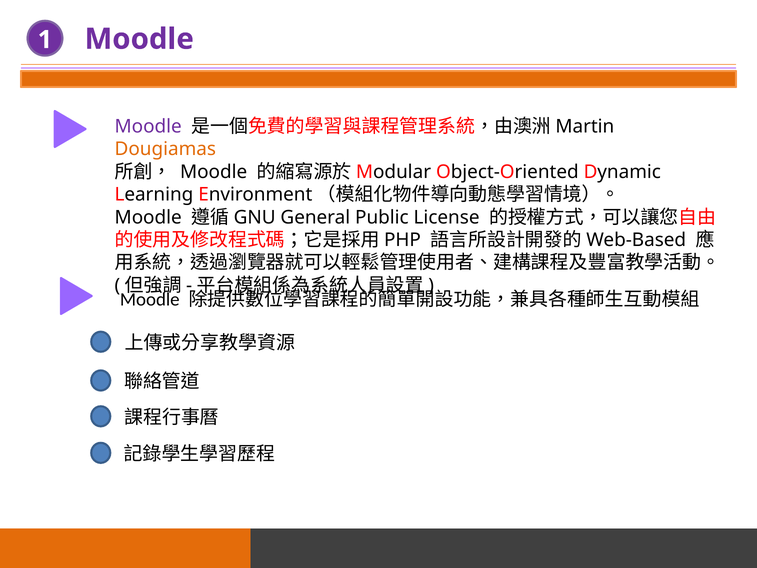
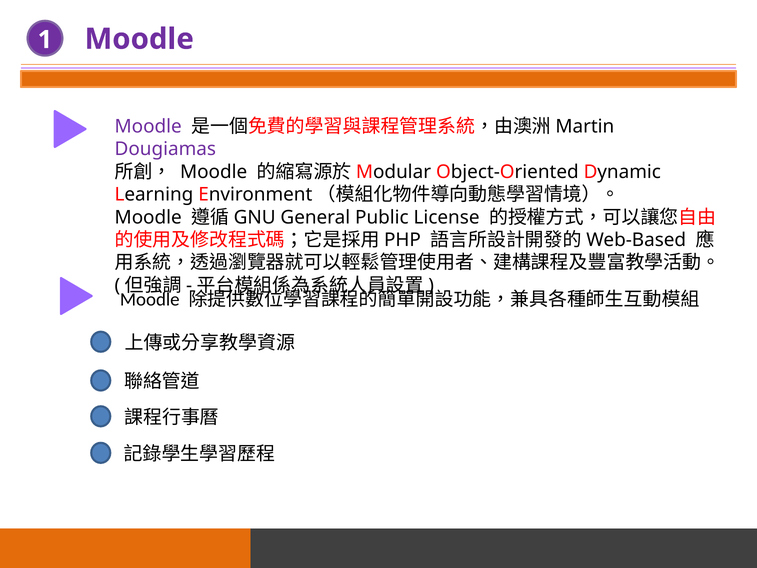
Dougiamas colour: orange -> purple
